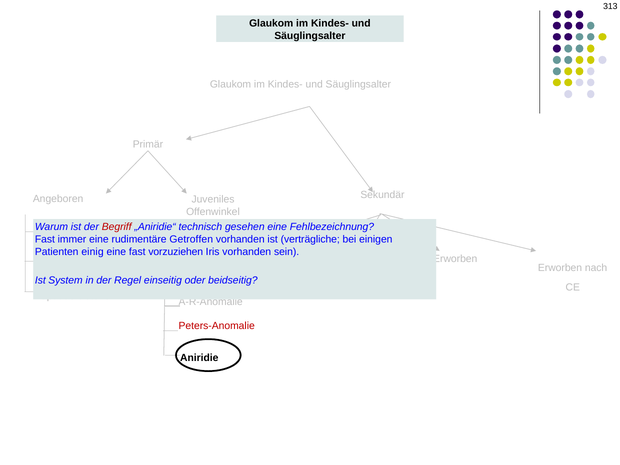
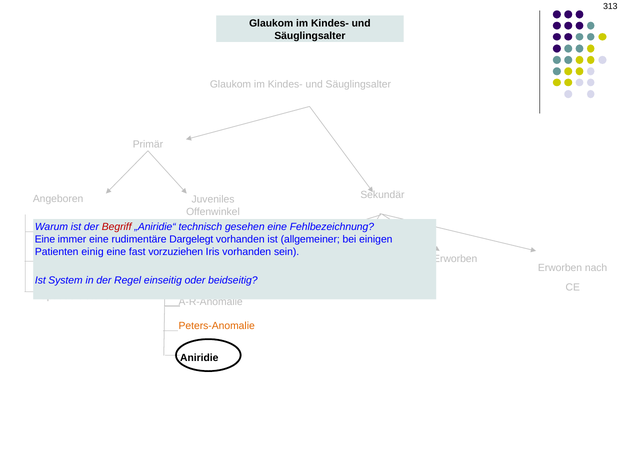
Fast at (45, 239): Fast -> Eine
Getroffen: Getroffen -> Dargelegt
verträgliche: verträgliche -> allgemeiner
Peters-Anomalie colour: red -> orange
